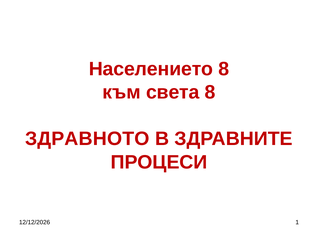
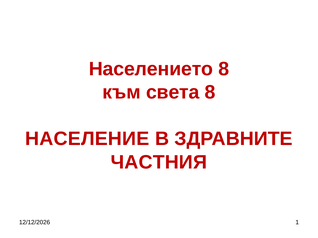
ЗДРАВНОТО: ЗДРАВНОТО -> НАСЕЛЕНИЕ
ПРОЦЕСИ: ПРОЦЕСИ -> ЧАСТНИЯ
